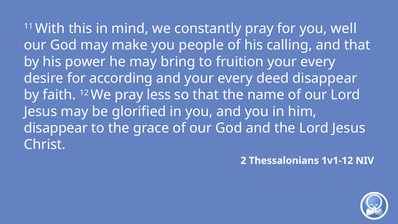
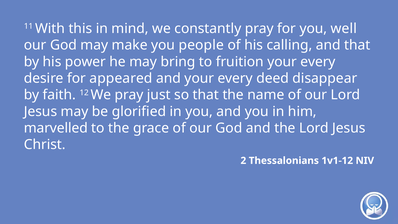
according: according -> appeared
less: less -> just
disappear at (56, 128): disappear -> marvelled
